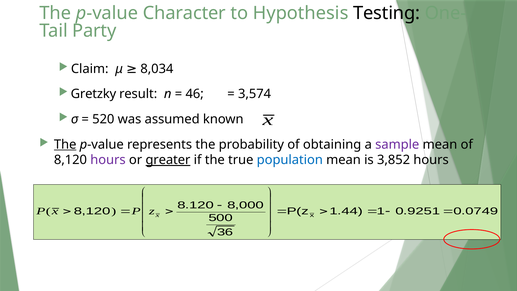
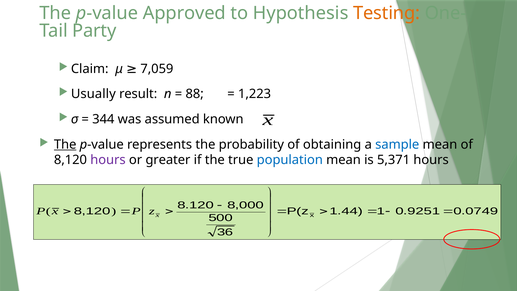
Character: Character -> Approved
Testing colour: black -> orange
8,034: 8,034 -> 7,059
Gretzky: Gretzky -> Usually
46: 46 -> 88
3,574: 3,574 -> 1,223
520: 520 -> 344
sample colour: purple -> blue
greater underline: present -> none
3,852: 3,852 -> 5,371
